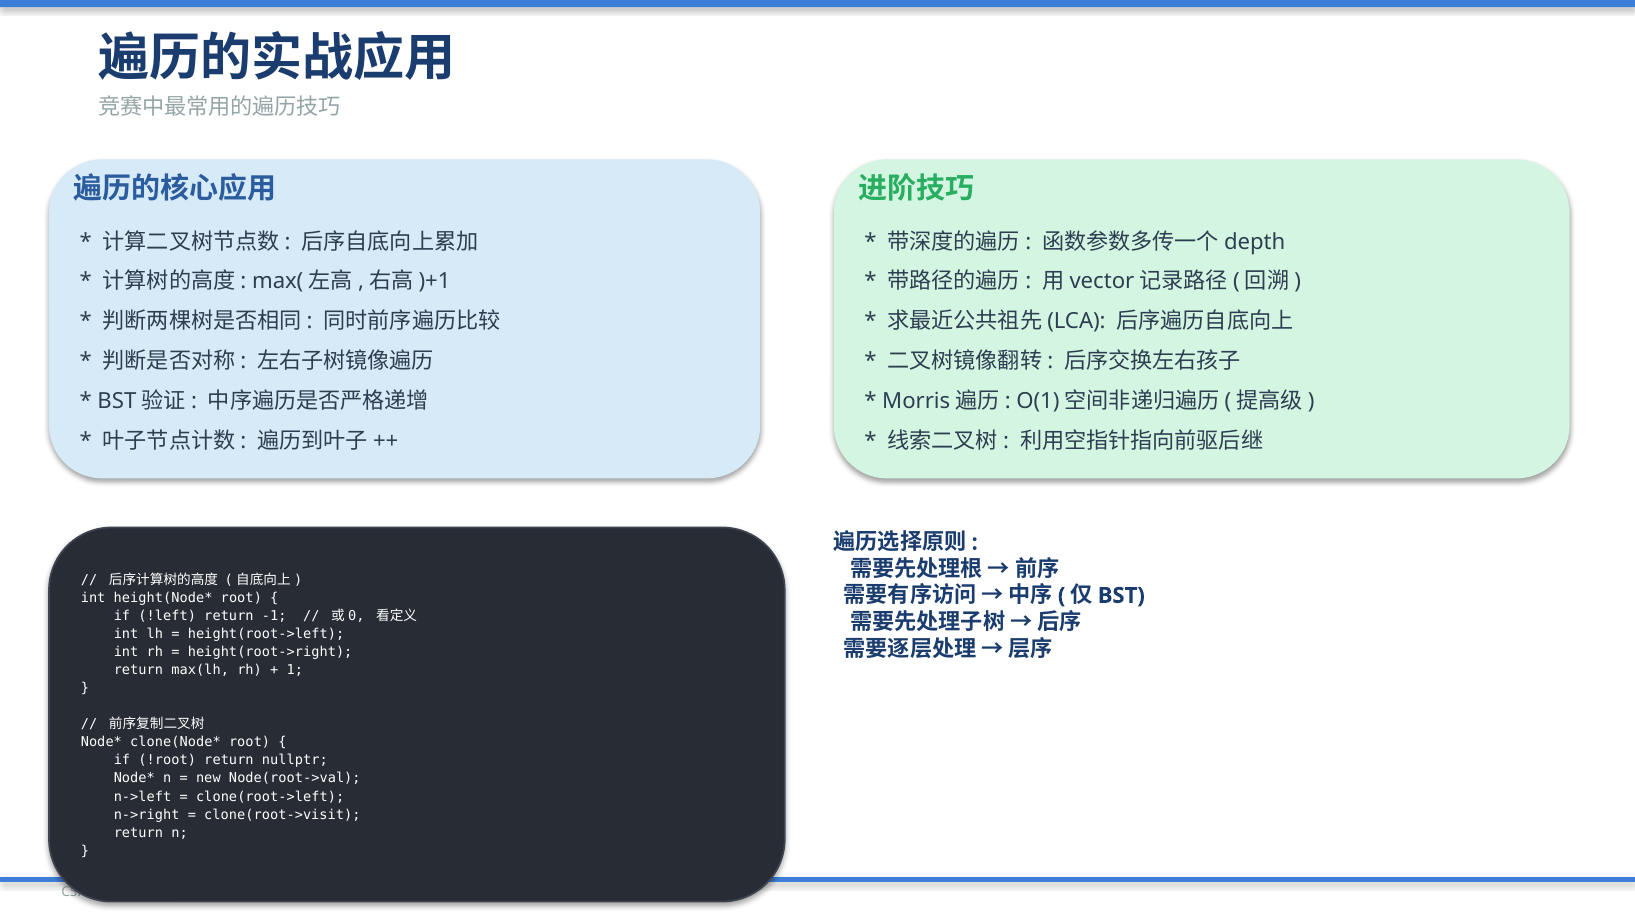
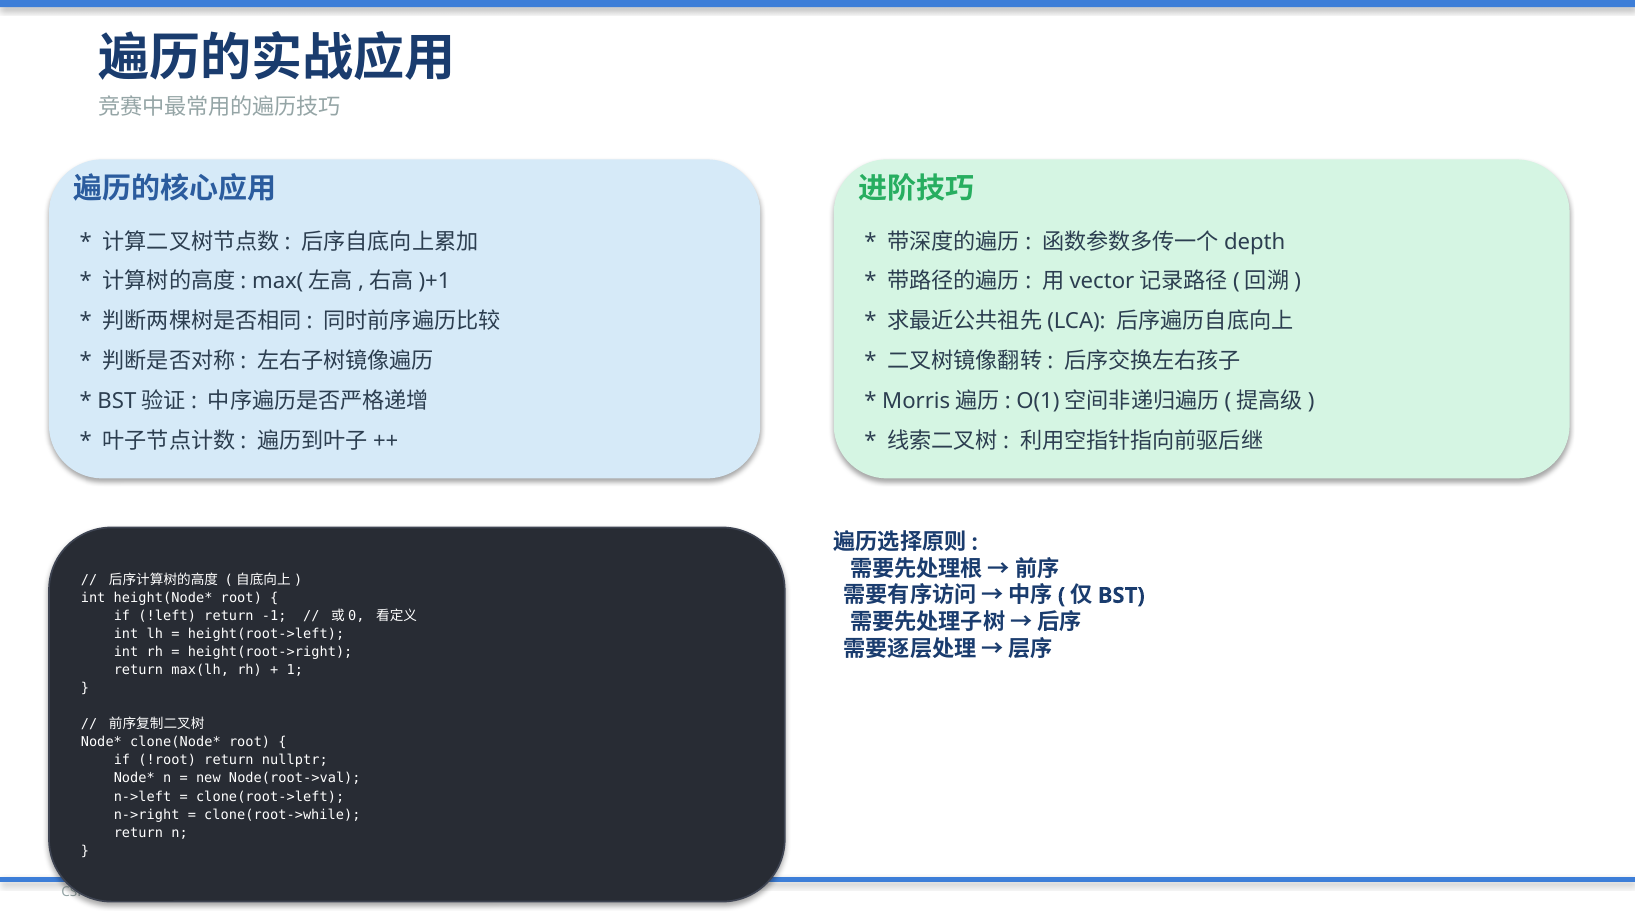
clone(root->visit: clone(root->visit -> clone(root->while
